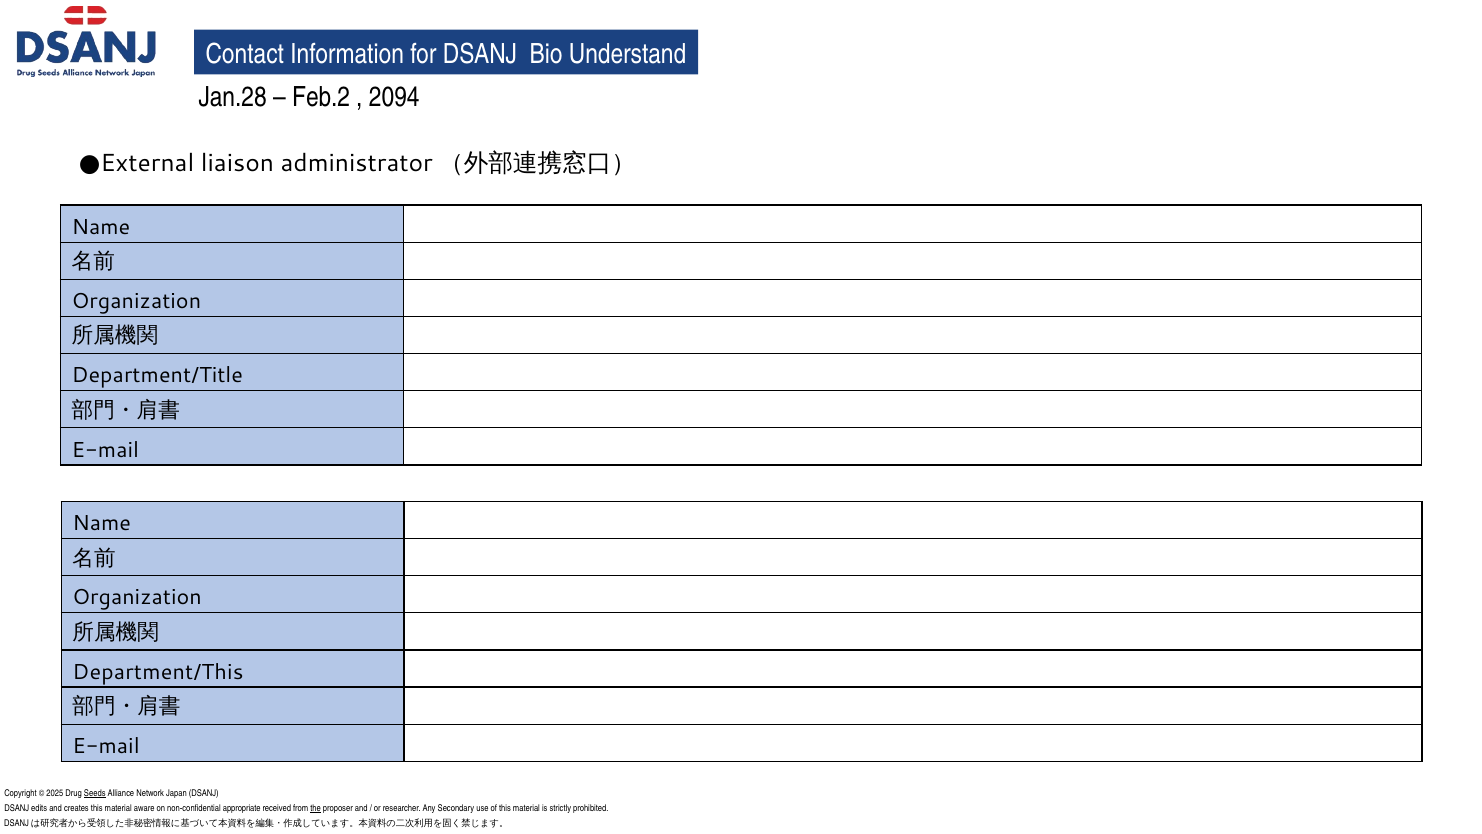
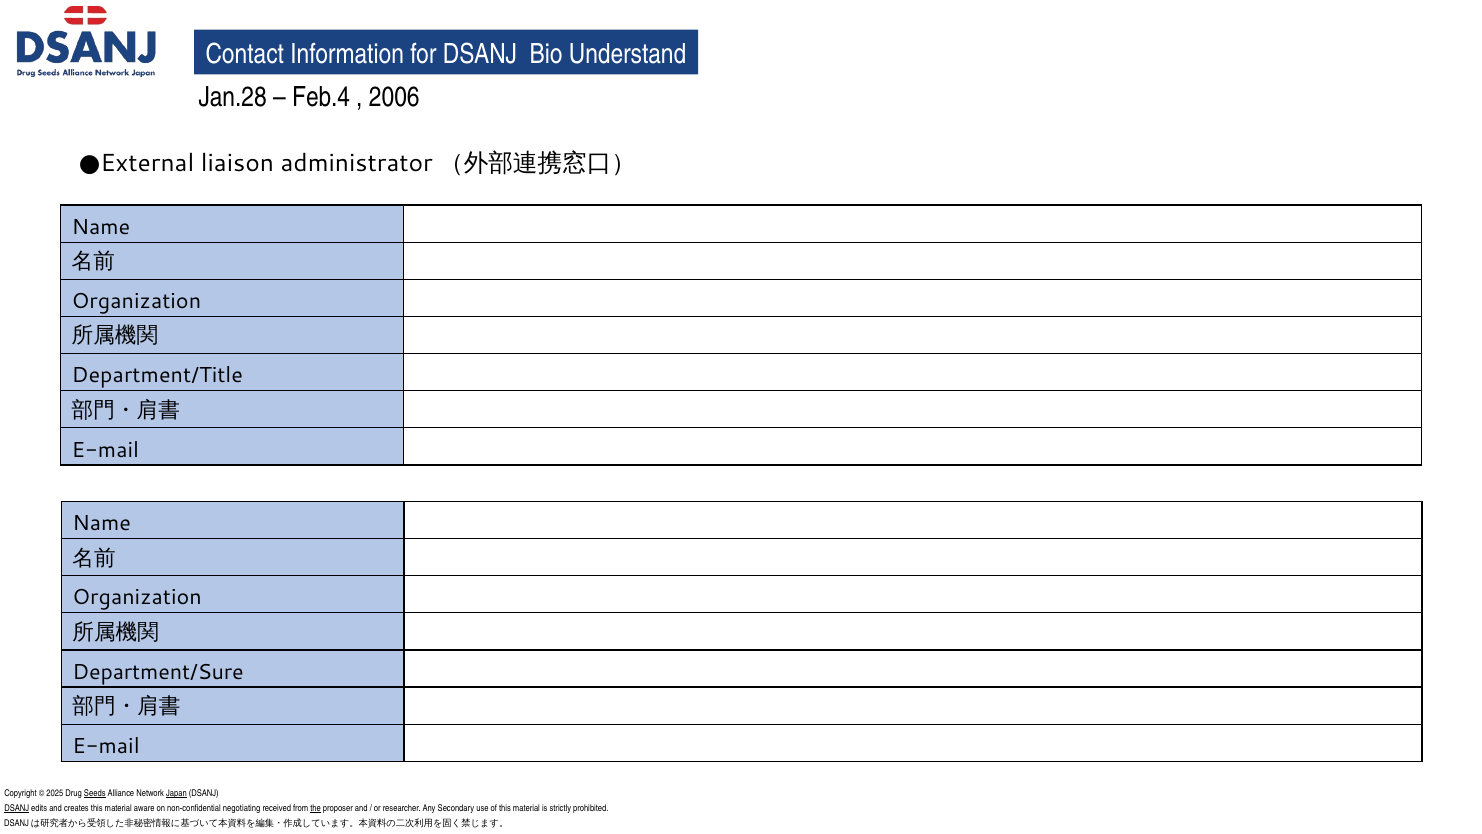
Feb.2: Feb.2 -> Feb.4
2094: 2094 -> 2006
Department/This: Department/This -> Department/Sure
Japan underline: none -> present
DSANJ at (17, 808) underline: none -> present
appropriate: appropriate -> negotiating
